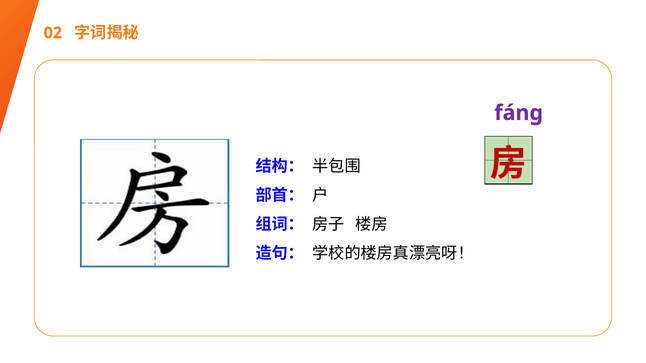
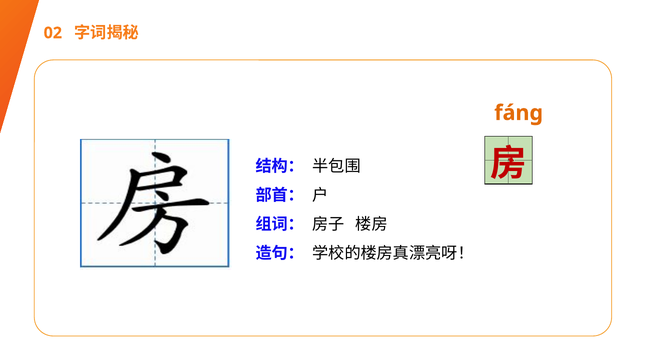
fánɡ colour: purple -> orange
